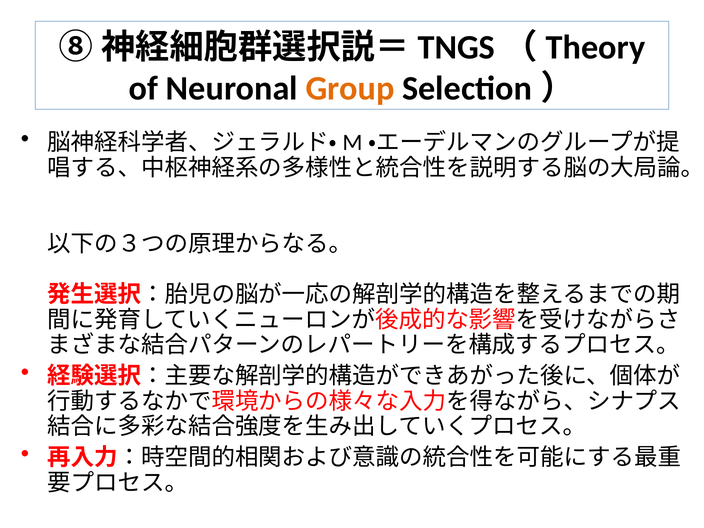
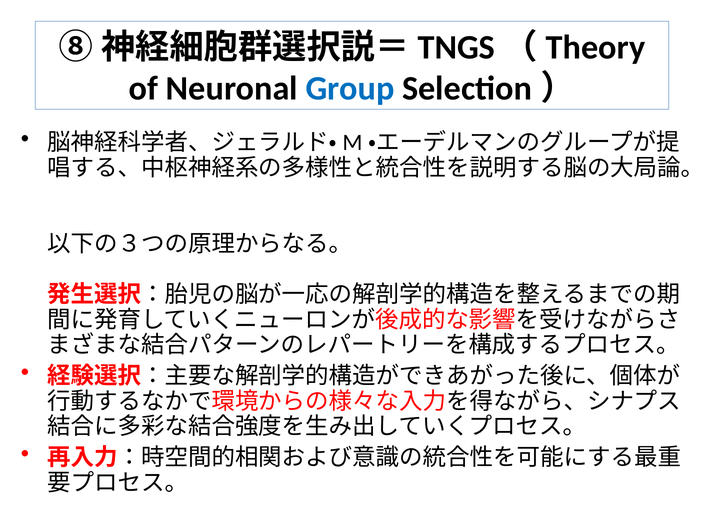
Group colour: orange -> blue
